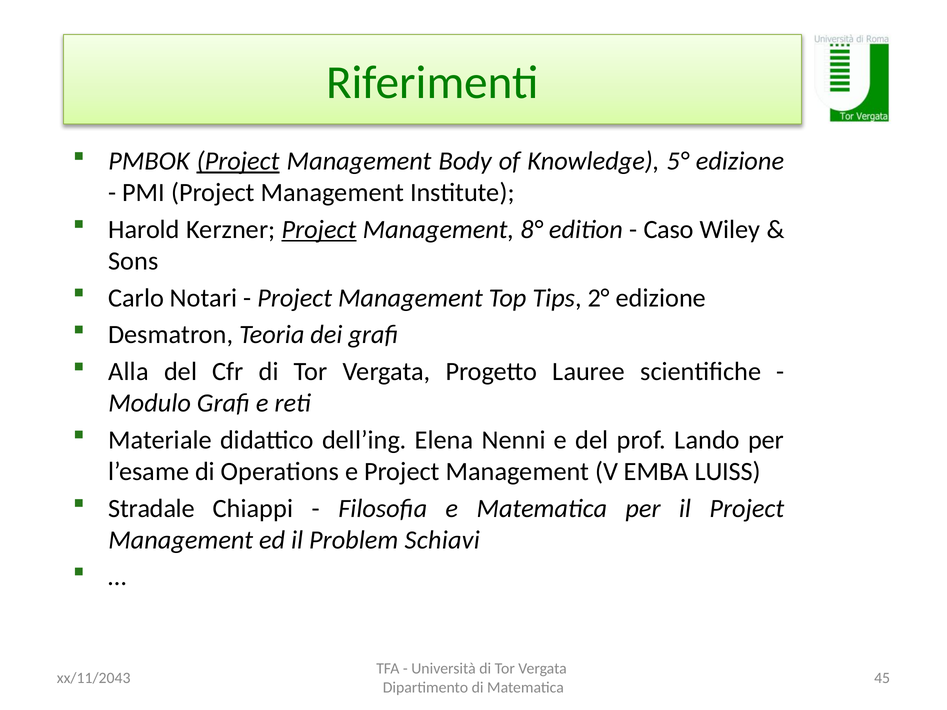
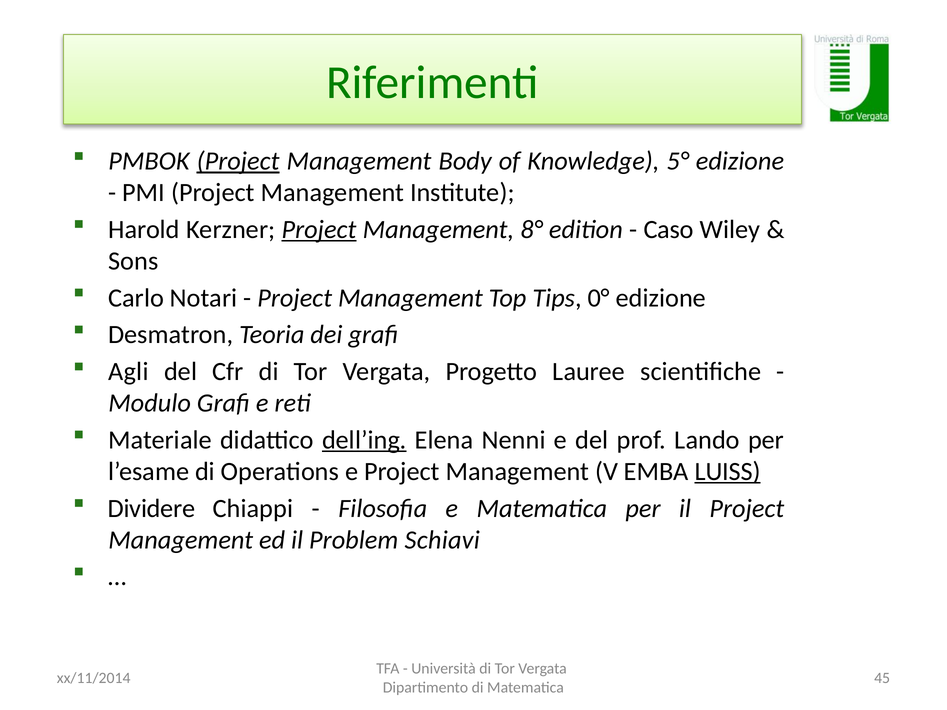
2°: 2° -> 0°
Alla: Alla -> Agli
dell’ing underline: none -> present
LUISS underline: none -> present
Stradale: Stradale -> Dividere
xx/11/2043: xx/11/2043 -> xx/11/2014
